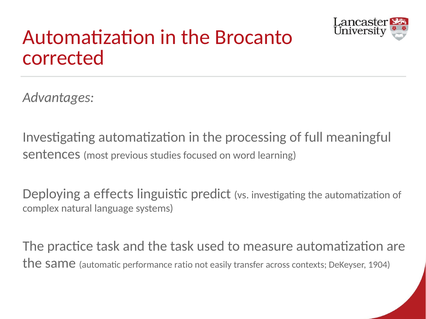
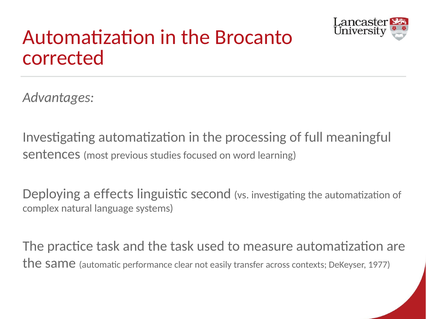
predict: predict -> second
ratio: ratio -> clear
1904: 1904 -> 1977
